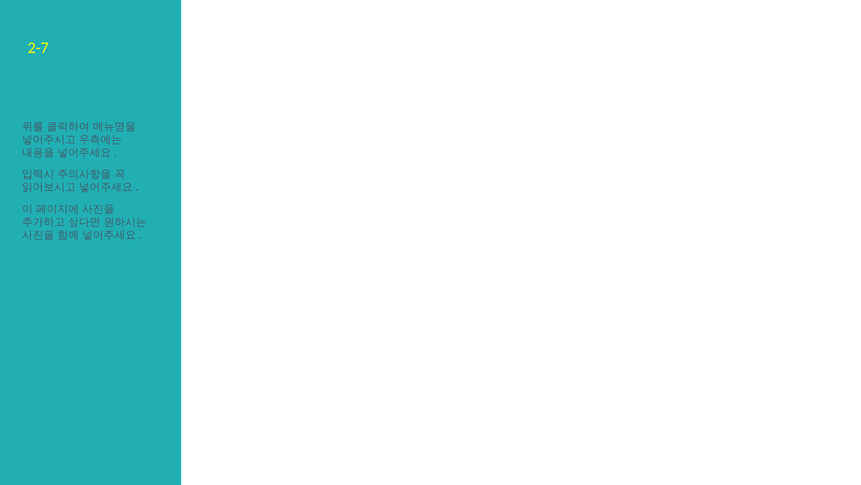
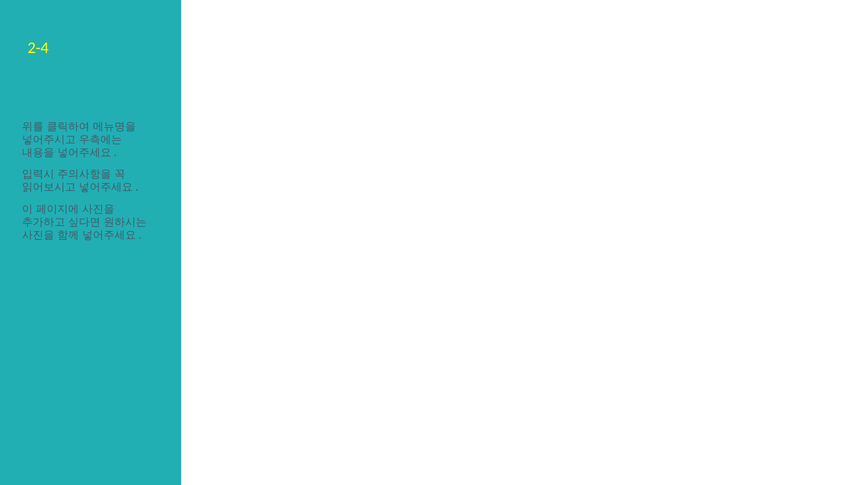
2-7: 2-7 -> 2-4
